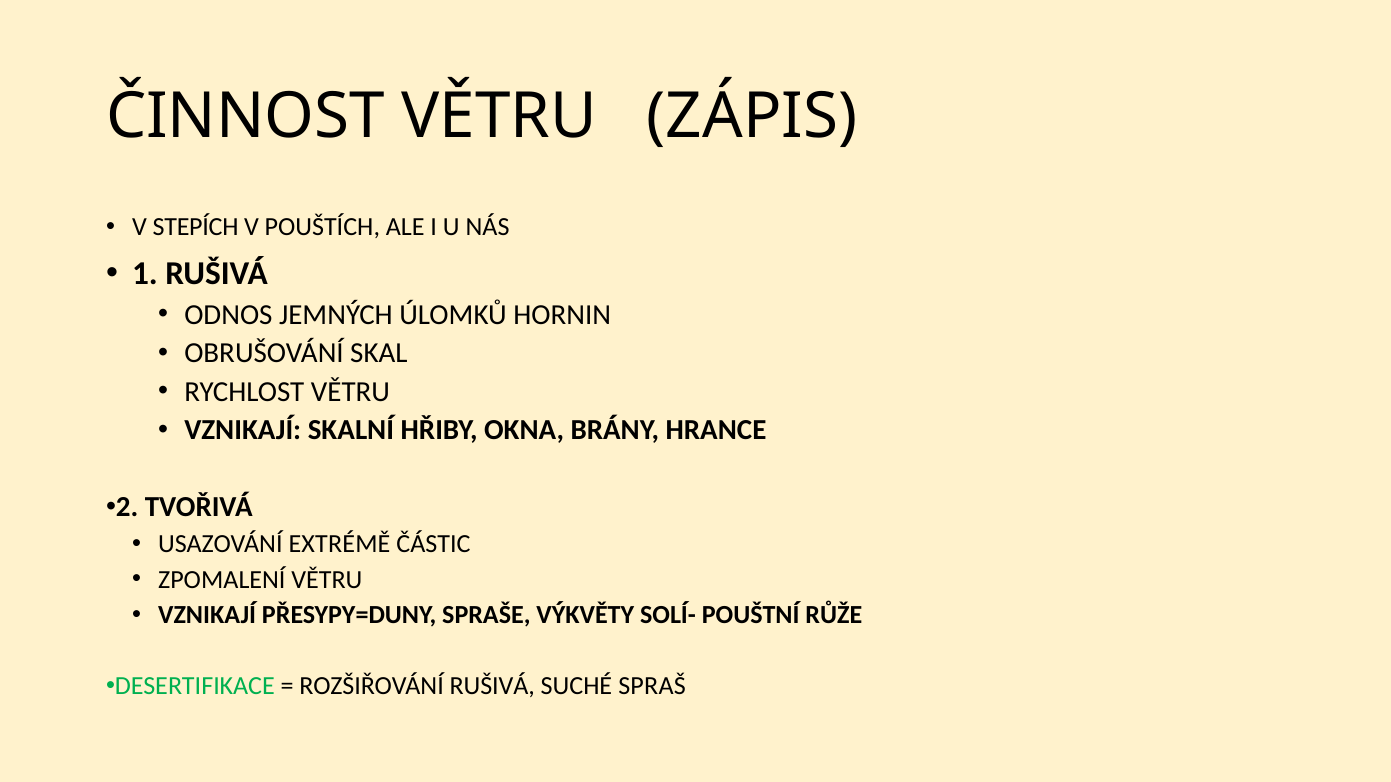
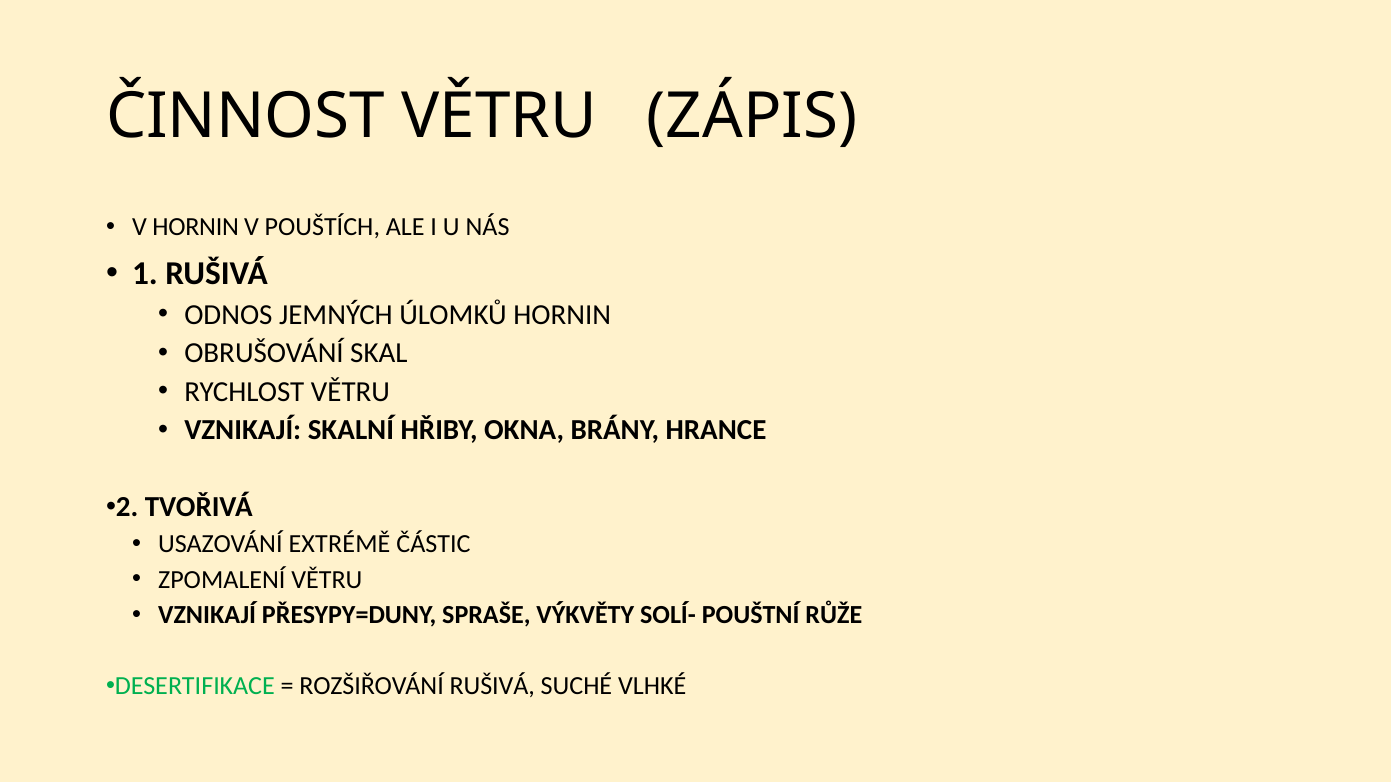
V STEPÍCH: STEPÍCH -> HORNIN
SPRAŠ: SPRAŠ -> VLHKÉ
